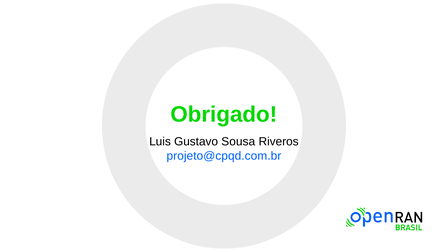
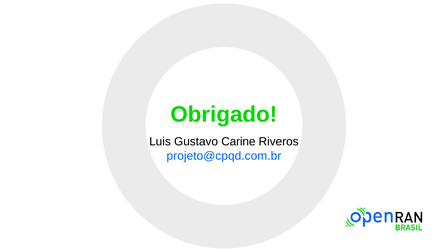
Sousa: Sousa -> Carine
